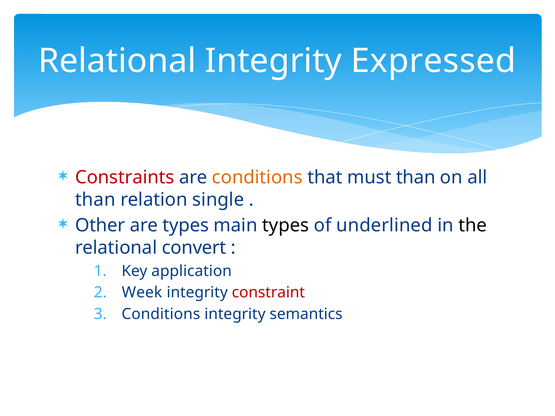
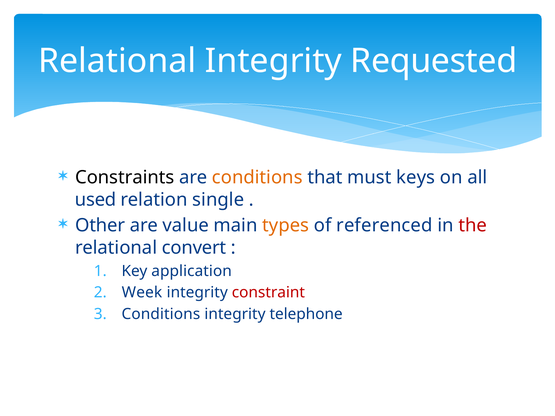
Expressed: Expressed -> Requested
Constraints colour: red -> black
must than: than -> keys
than at (95, 200): than -> used
are types: types -> value
types at (286, 226) colour: black -> orange
underlined: underlined -> referenced
the colour: black -> red
semantics: semantics -> telephone
